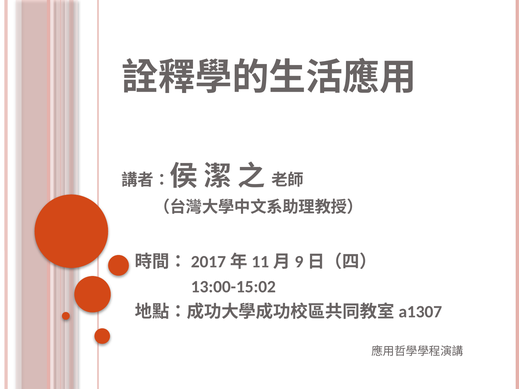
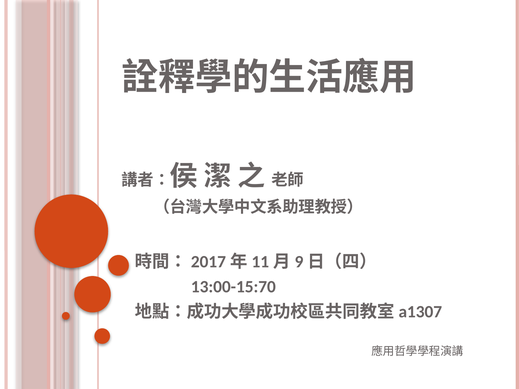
13:00-15:02: 13:00-15:02 -> 13:00-15:70
